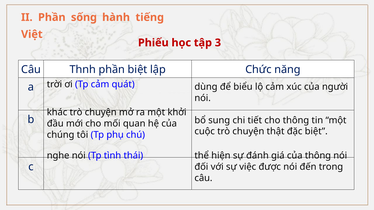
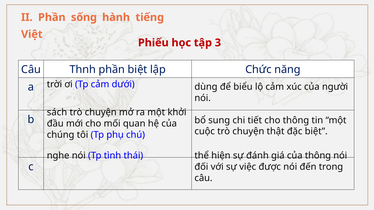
quát: quát -> dưới
khác: khác -> sách
